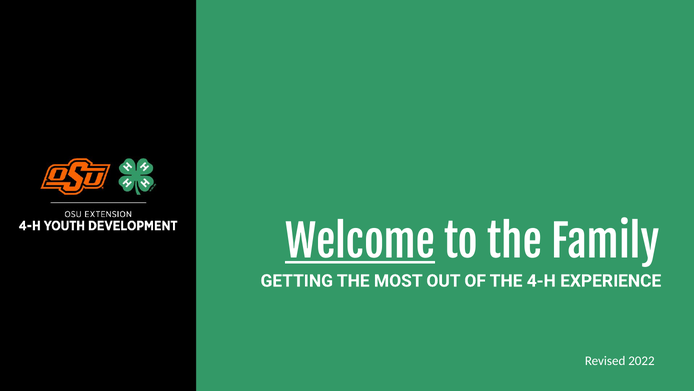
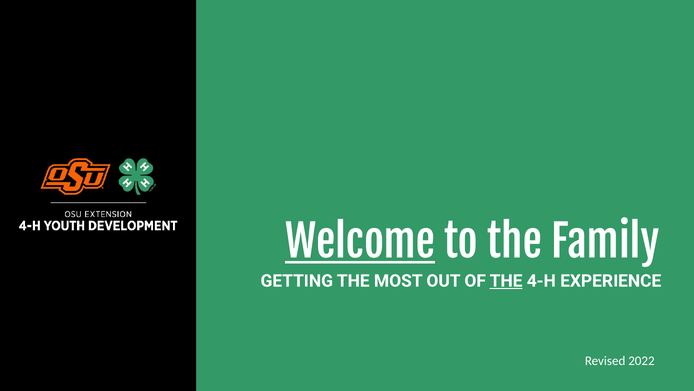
THE at (506, 280) underline: none -> present
